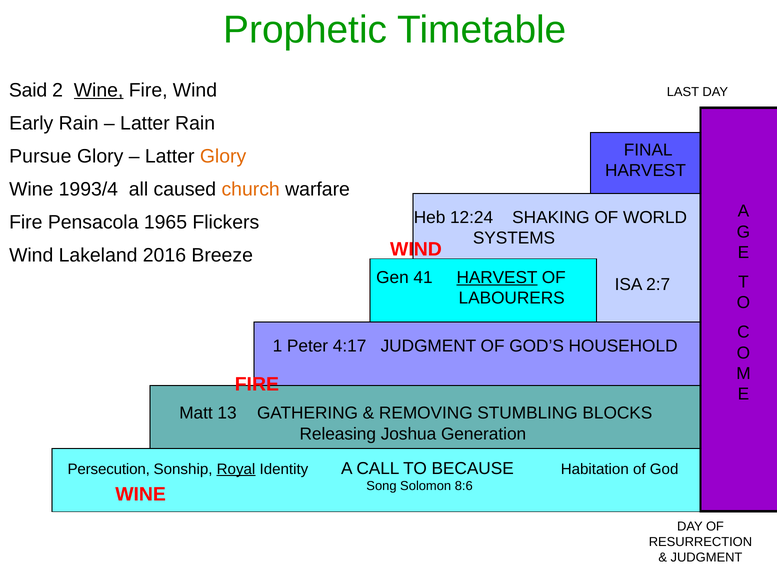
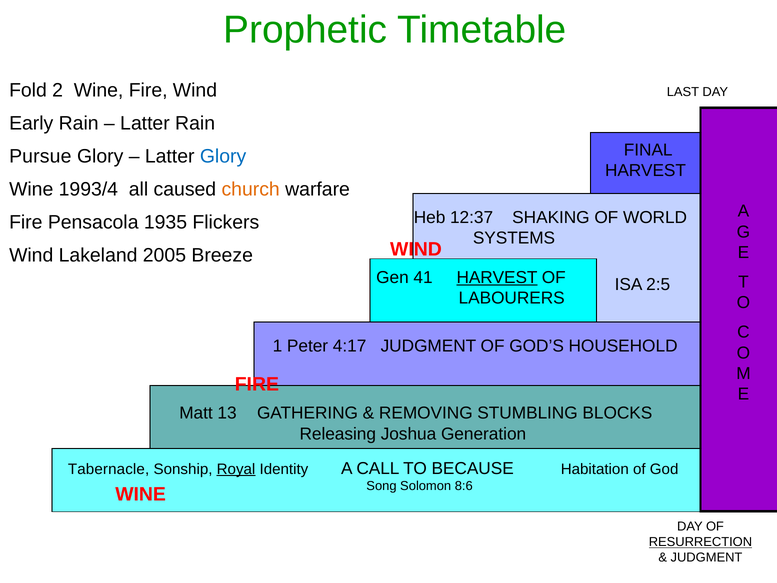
Said: Said -> Fold
Wine at (99, 90) underline: present -> none
Glory at (223, 156) colour: orange -> blue
12:24: 12:24 -> 12:37
1965: 1965 -> 1935
2016: 2016 -> 2005
2:7: 2:7 -> 2:5
Persecution: Persecution -> Tabernacle
RESURRECTION underline: none -> present
